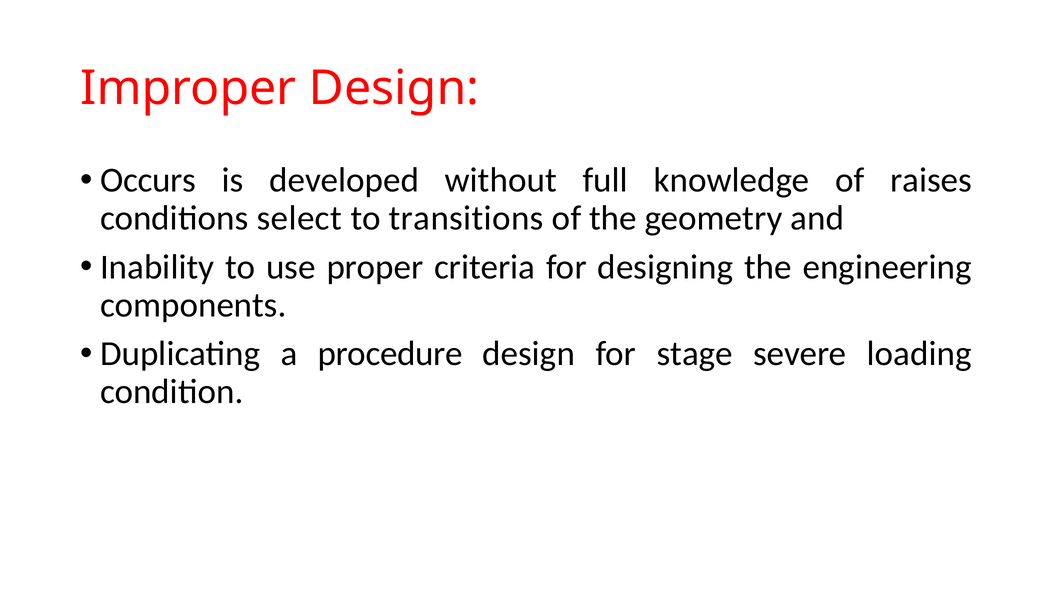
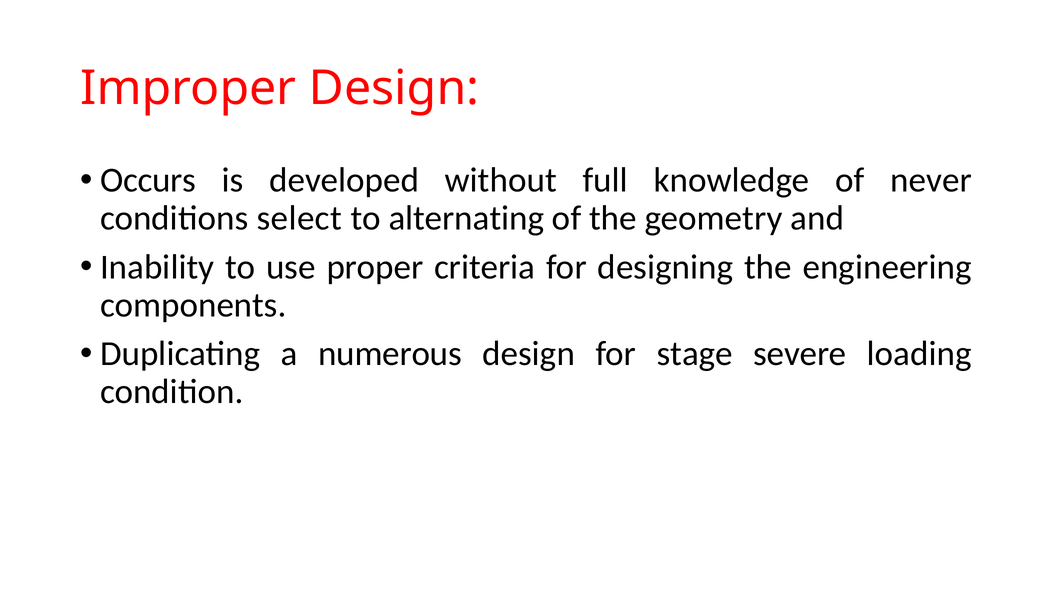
raises: raises -> never
transitions: transitions -> alternating
procedure: procedure -> numerous
